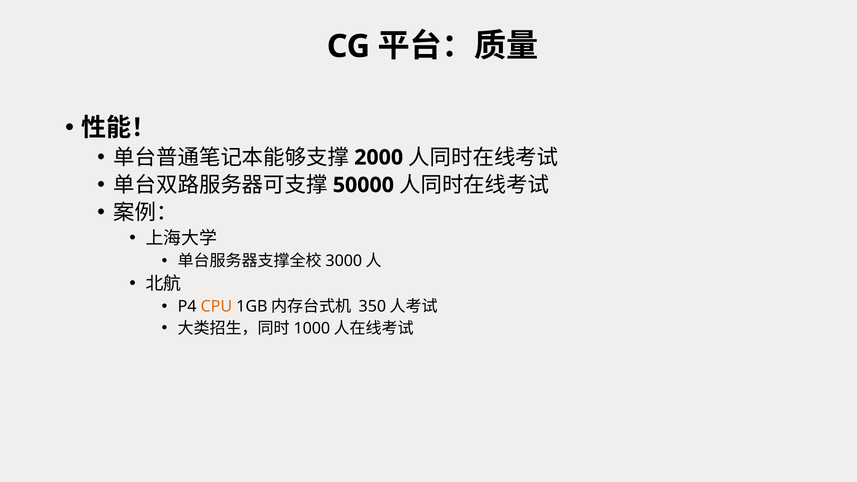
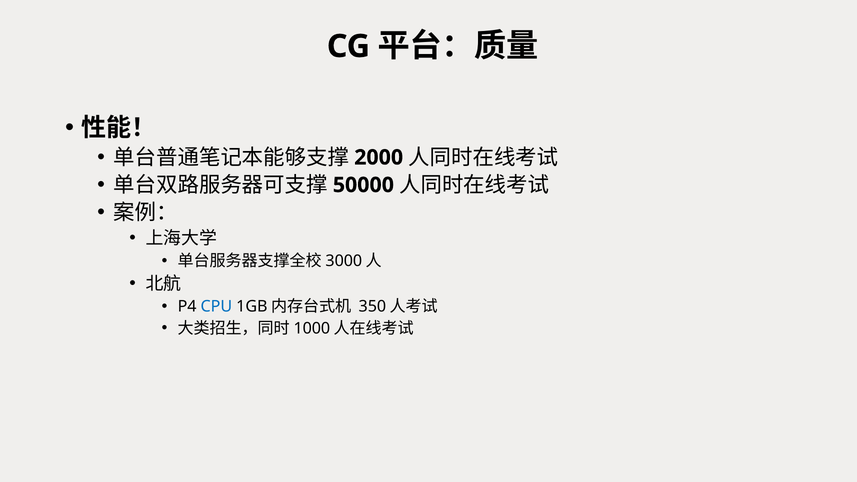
CPU colour: orange -> blue
